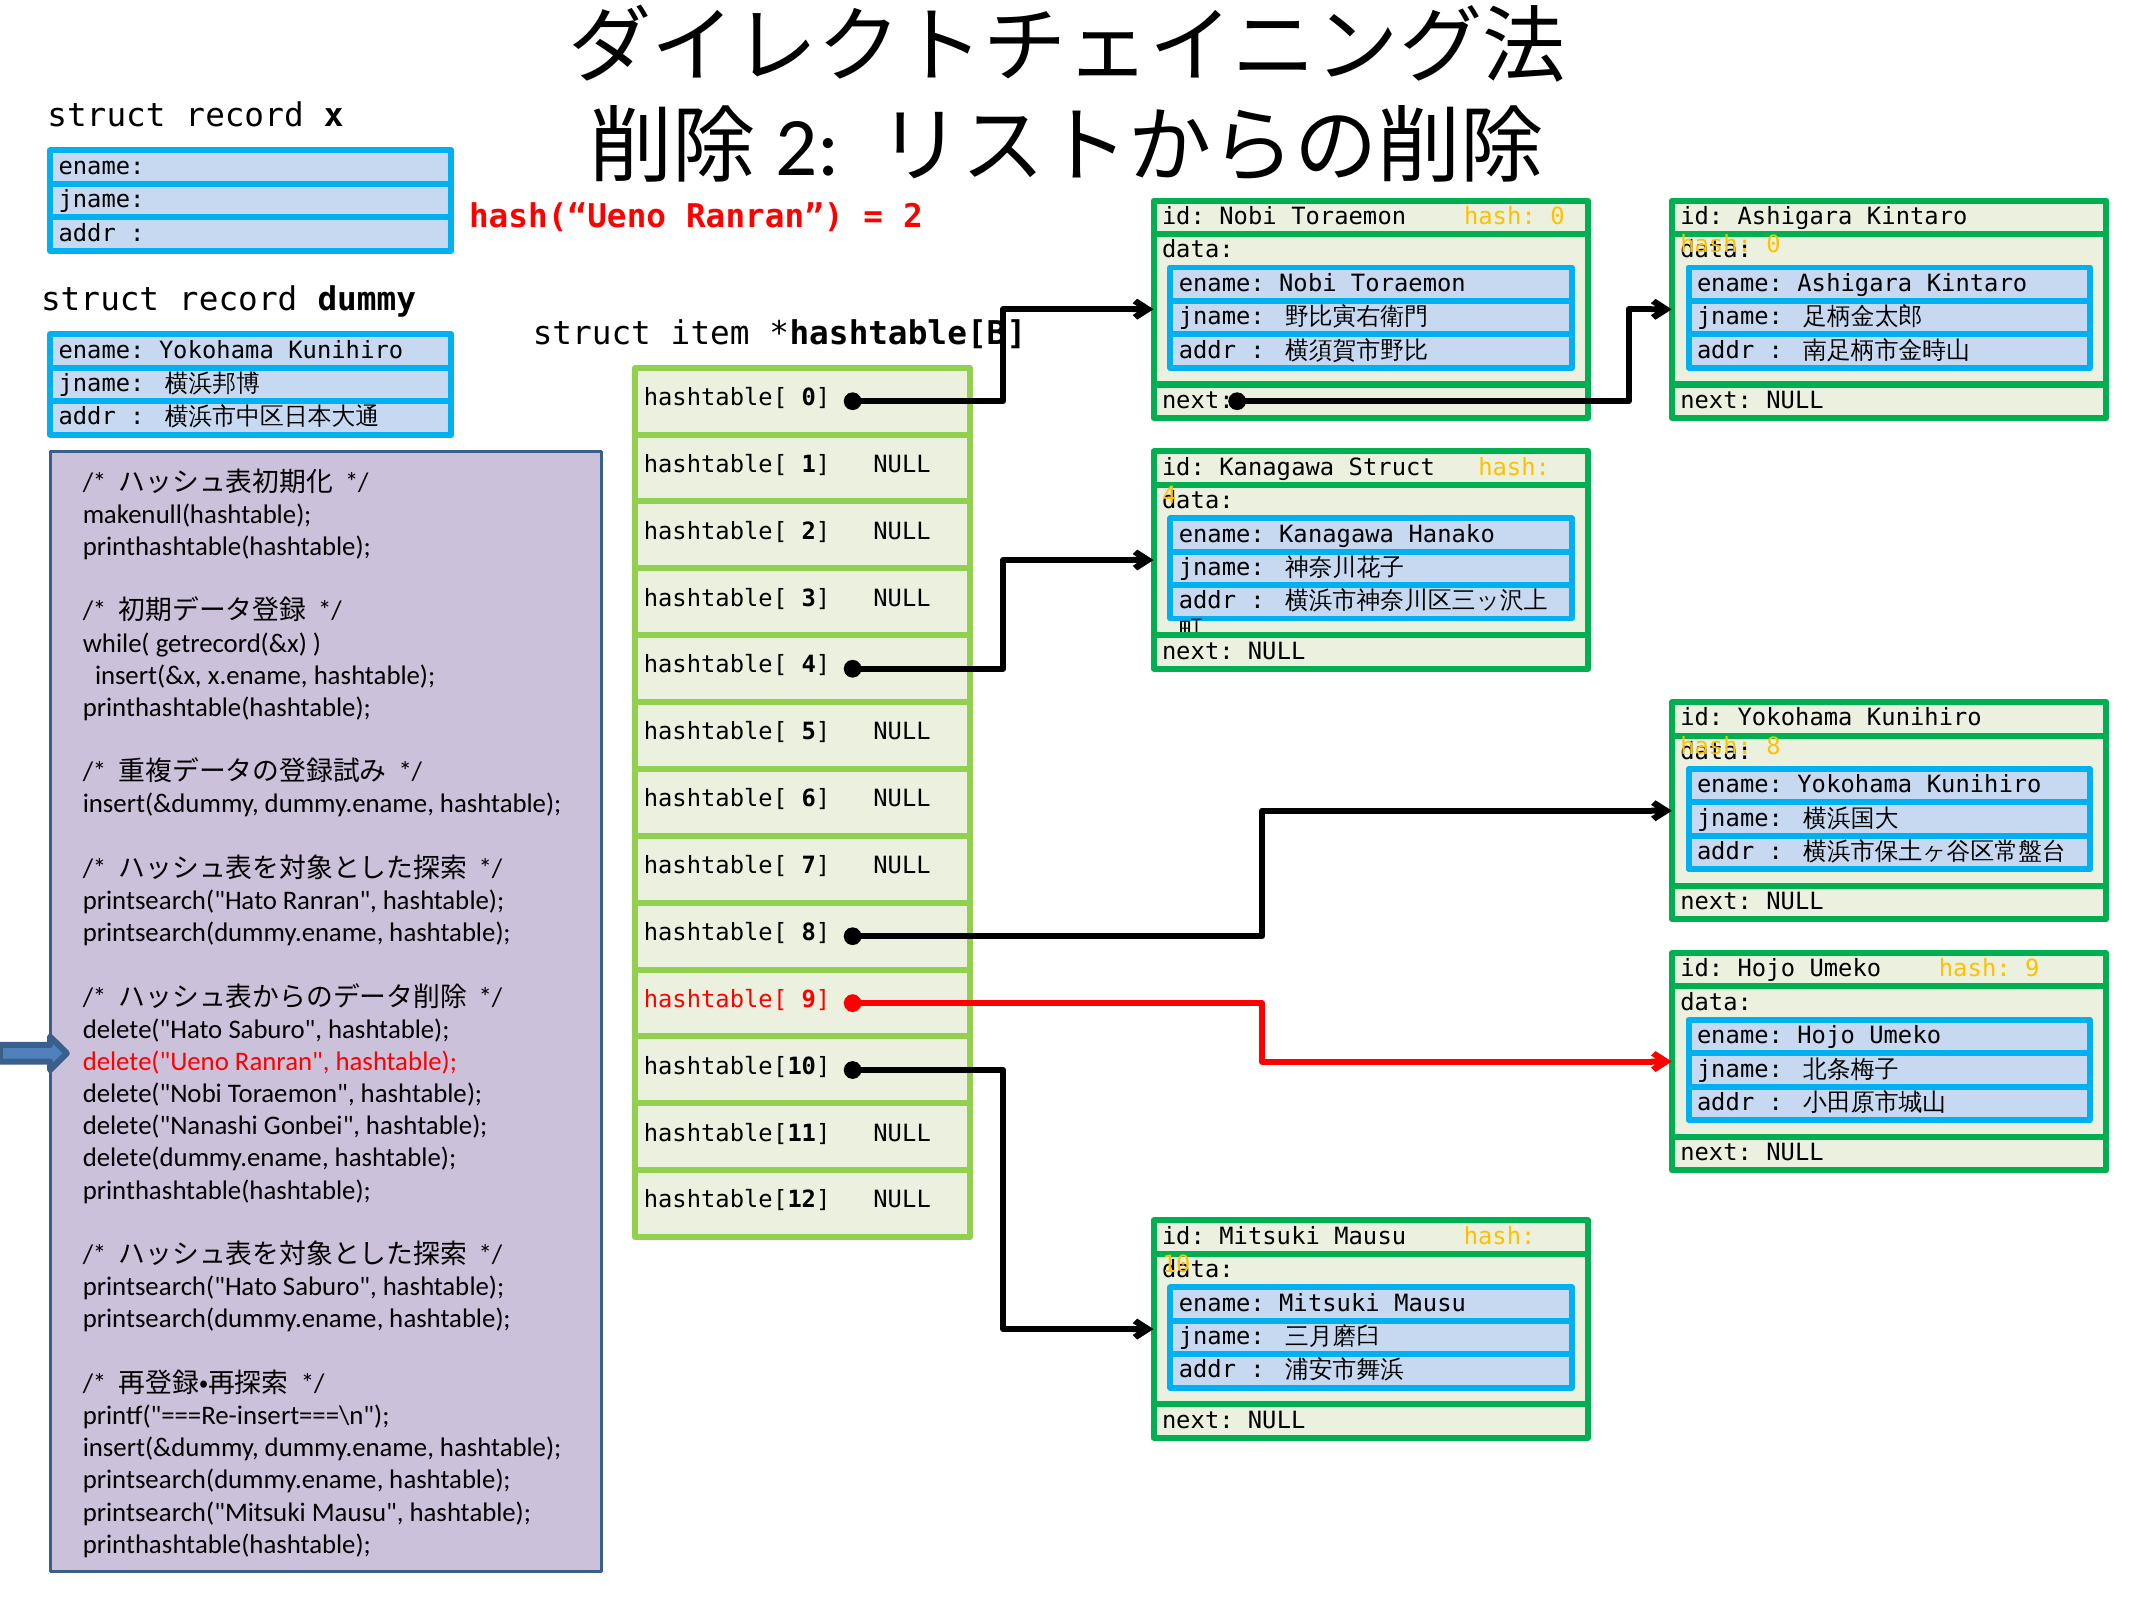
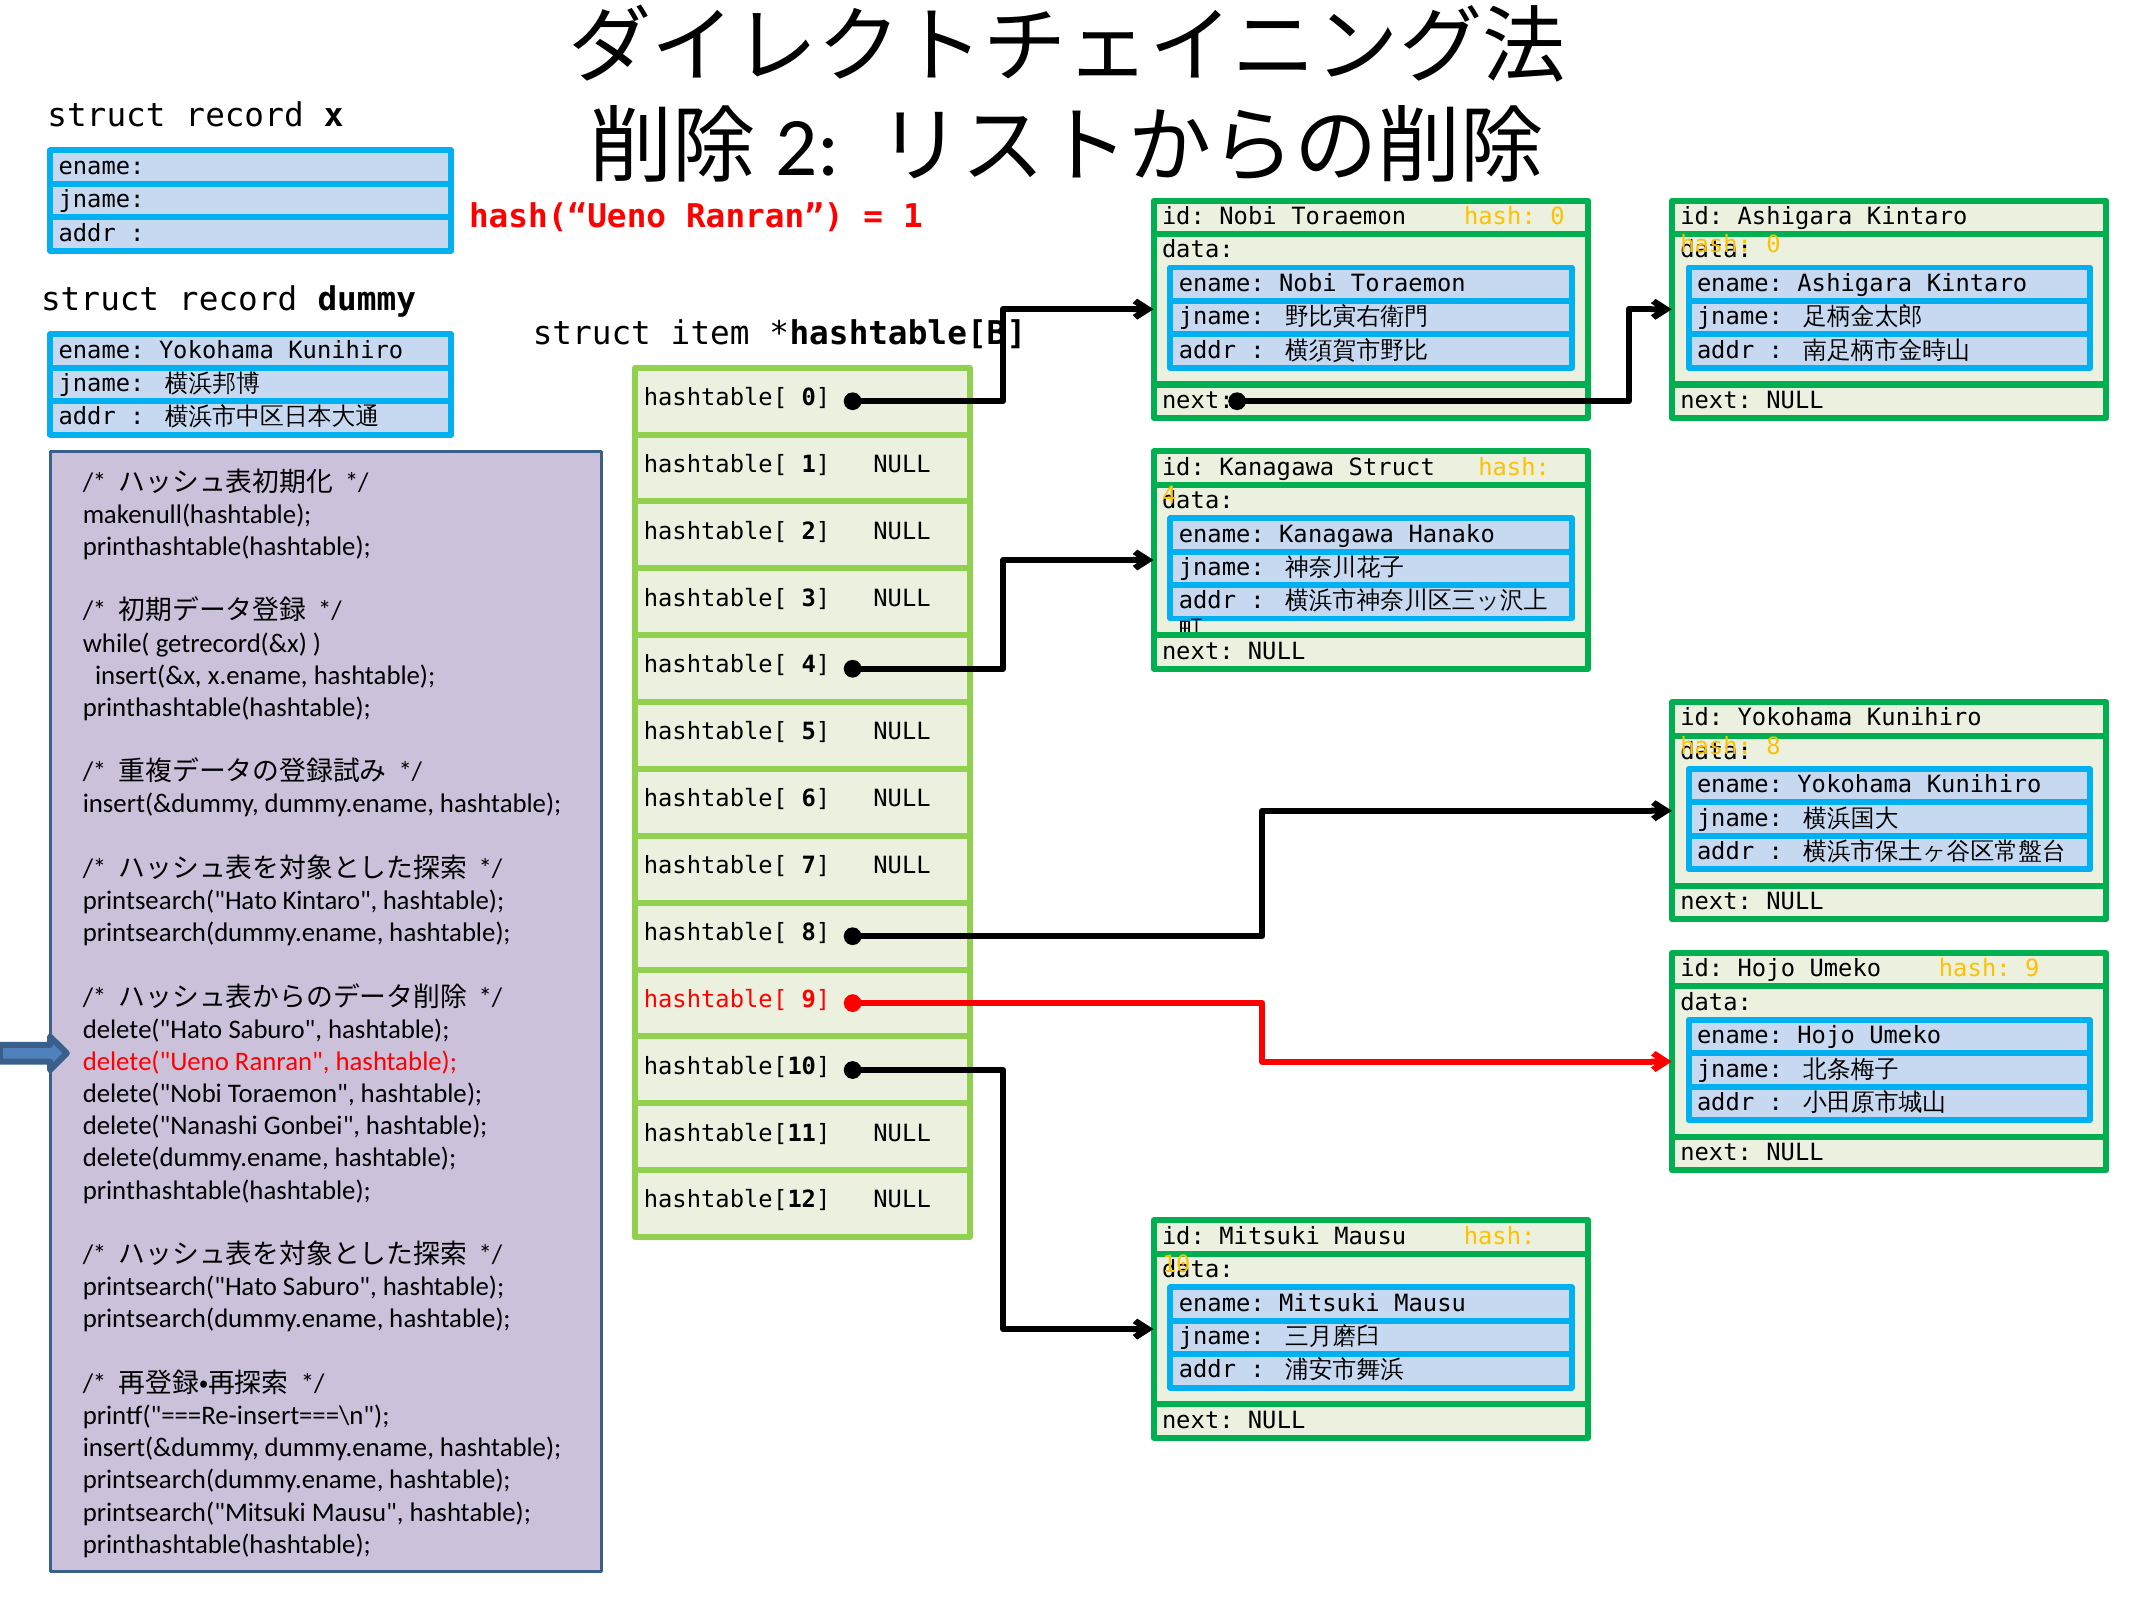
2 at (913, 216): 2 -> 1
printsearch("Hato Ranran: Ranran -> Kintaro
